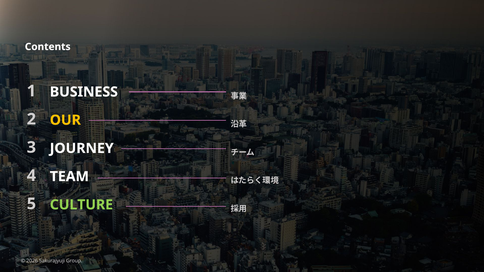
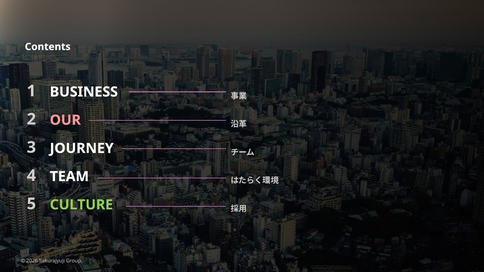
OUR colour: yellow -> pink
